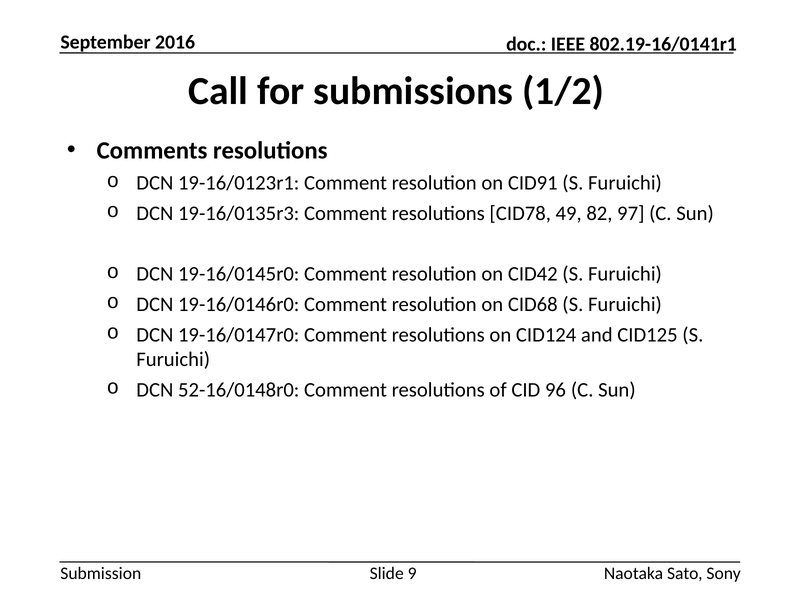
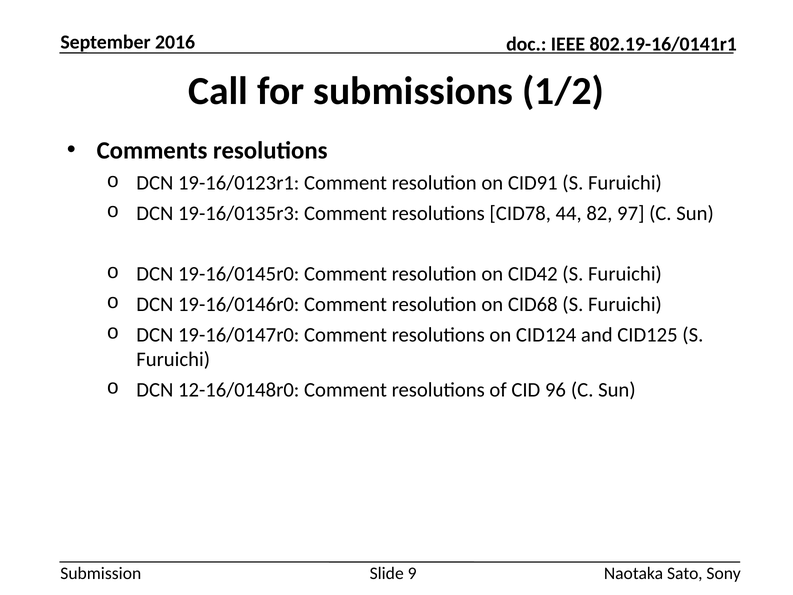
49: 49 -> 44
52-16/0148r0: 52-16/0148r0 -> 12-16/0148r0
